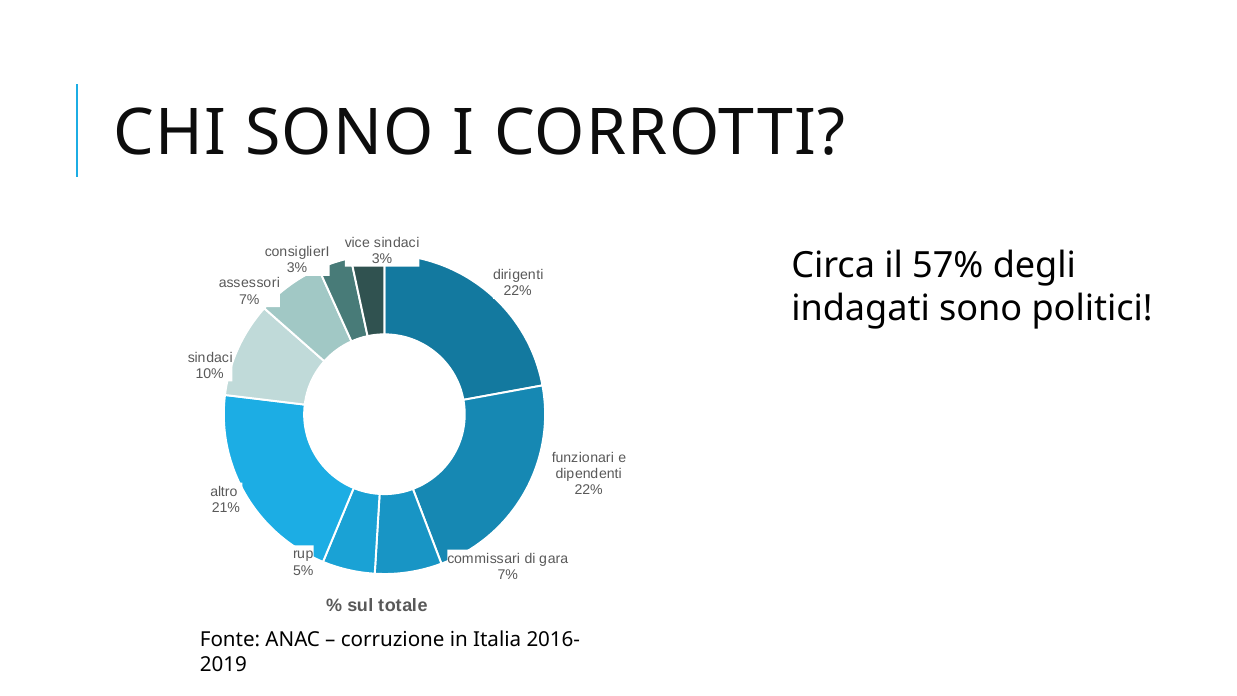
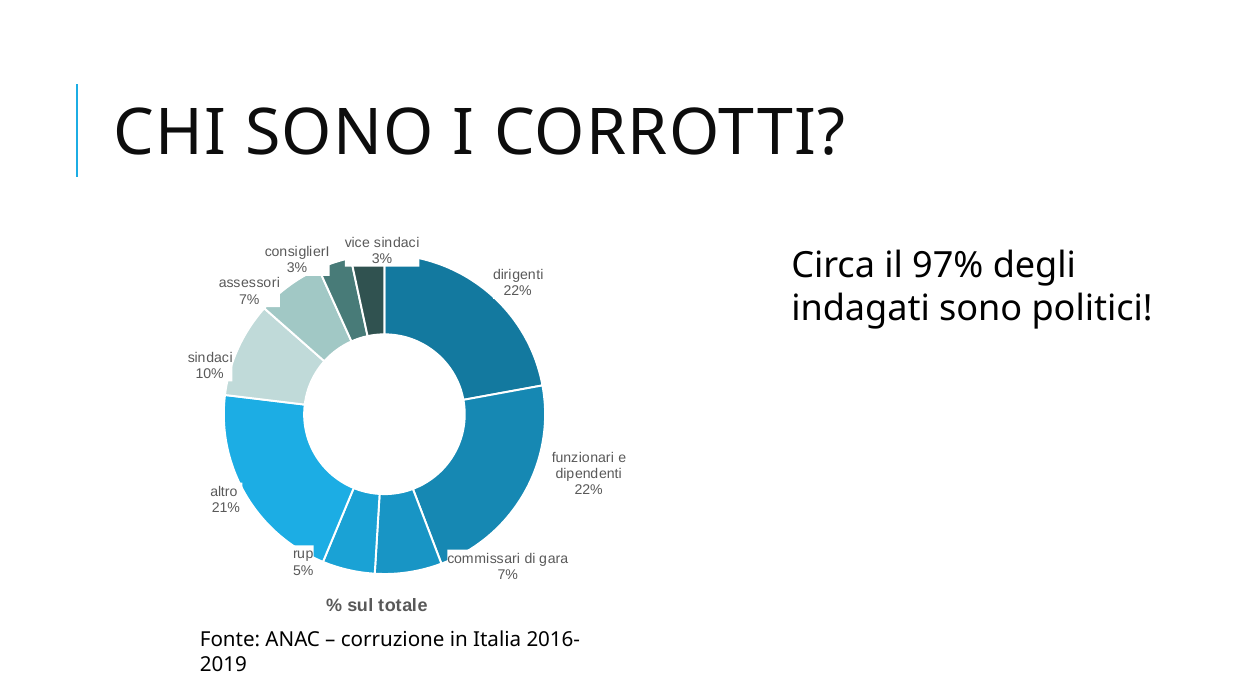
57%: 57% -> 97%
